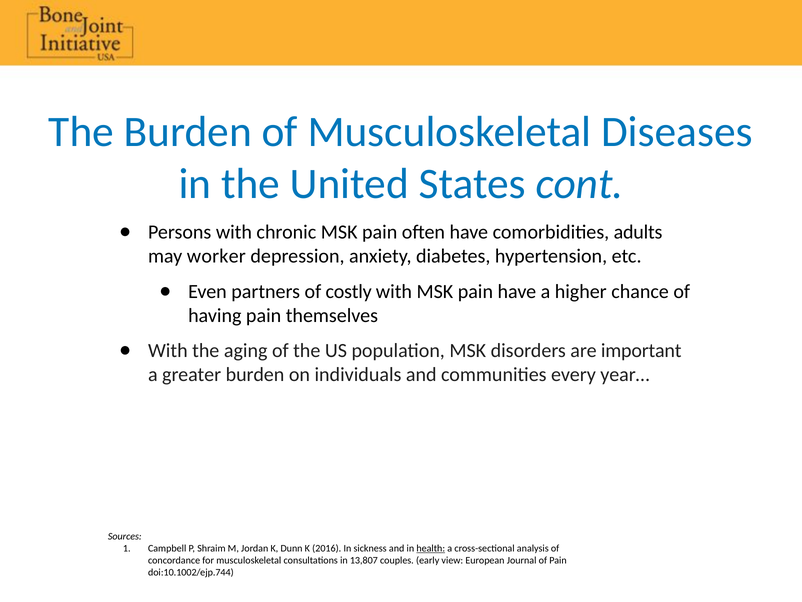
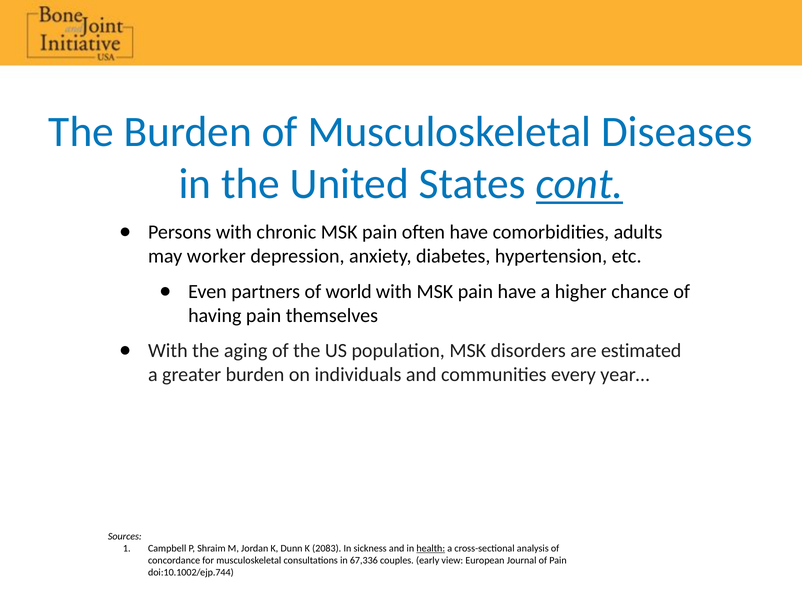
cont underline: none -> present
costly: costly -> world
important: important -> estimated
2016: 2016 -> 2083
13,807: 13,807 -> 67,336
